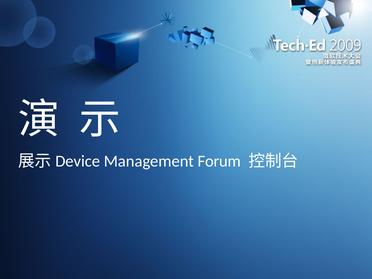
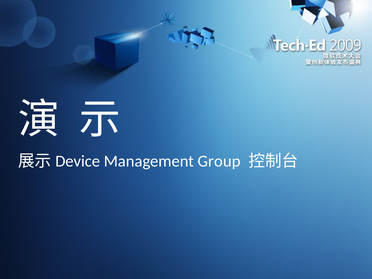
Forum: Forum -> Group
